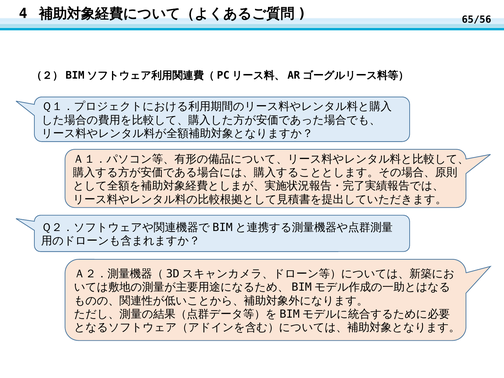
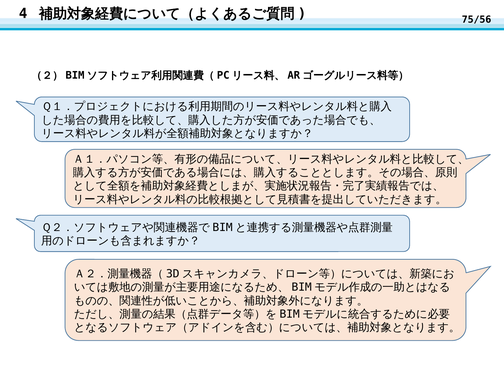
65/56: 65/56 -> 75/56
